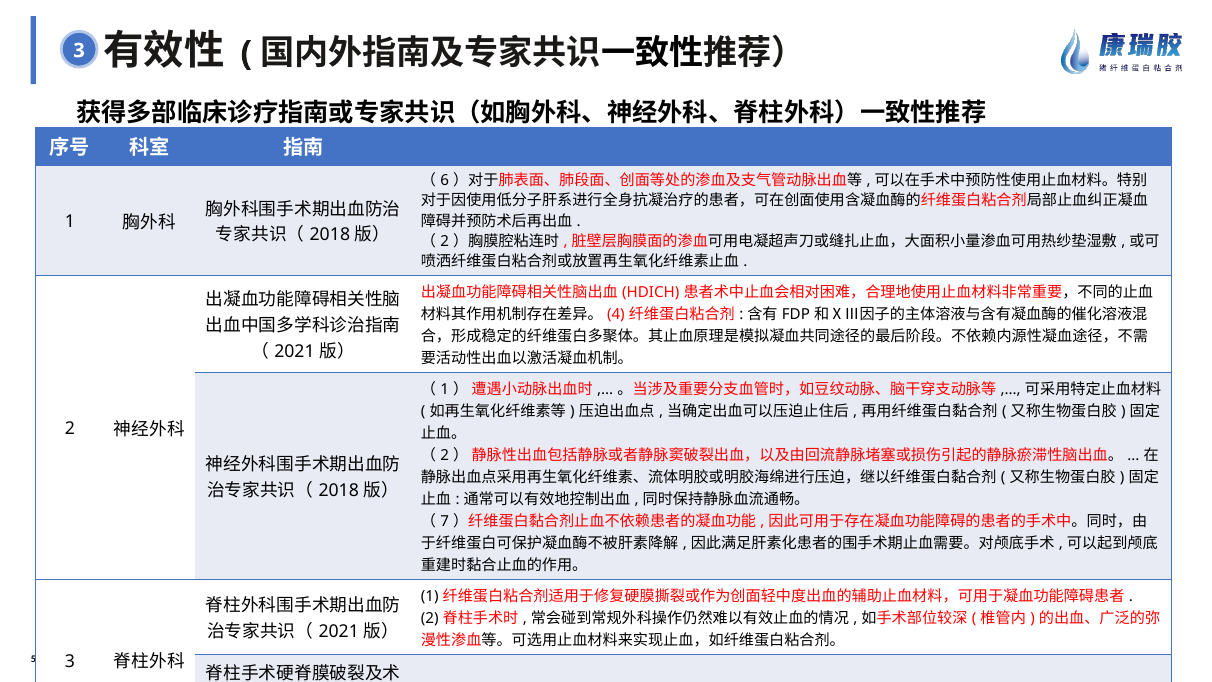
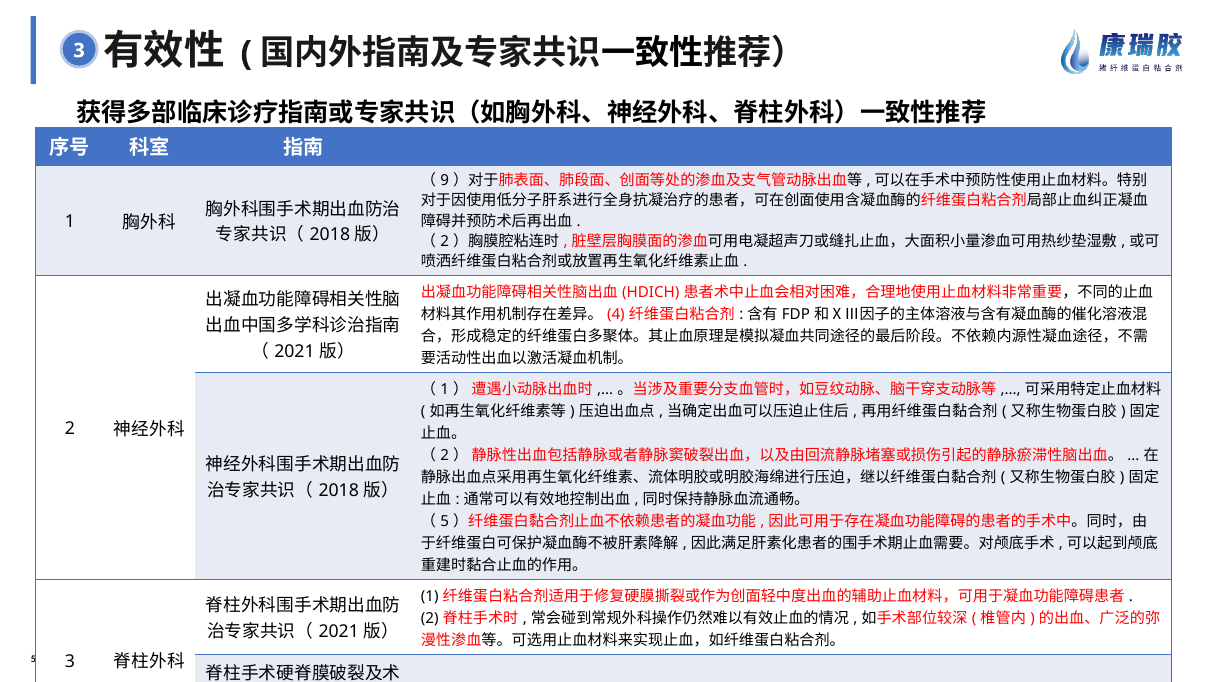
6: 6 -> 9
7 at (445, 521): 7 -> 5
